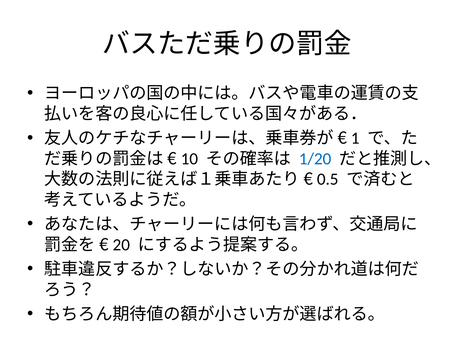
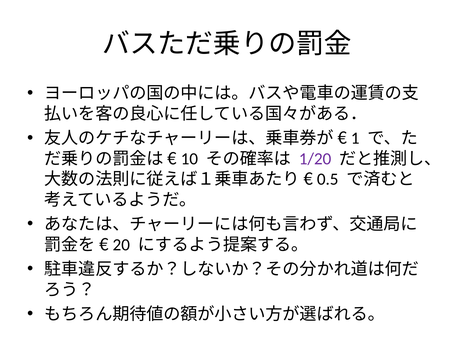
1/20 colour: blue -> purple
